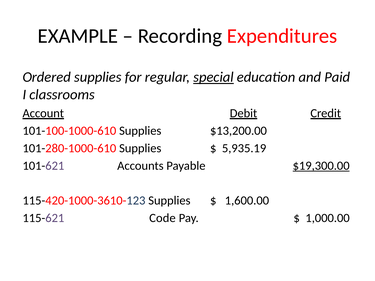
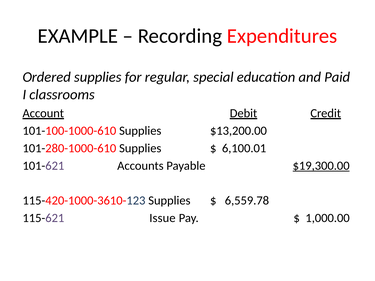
special underline: present -> none
5,935.19: 5,935.19 -> 6,100.01
1,600.00: 1,600.00 -> 6,559.78
Code: Code -> Issue
